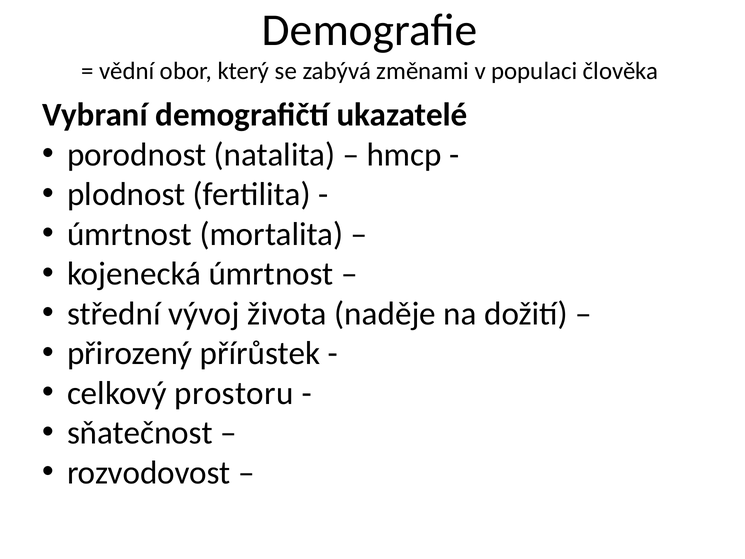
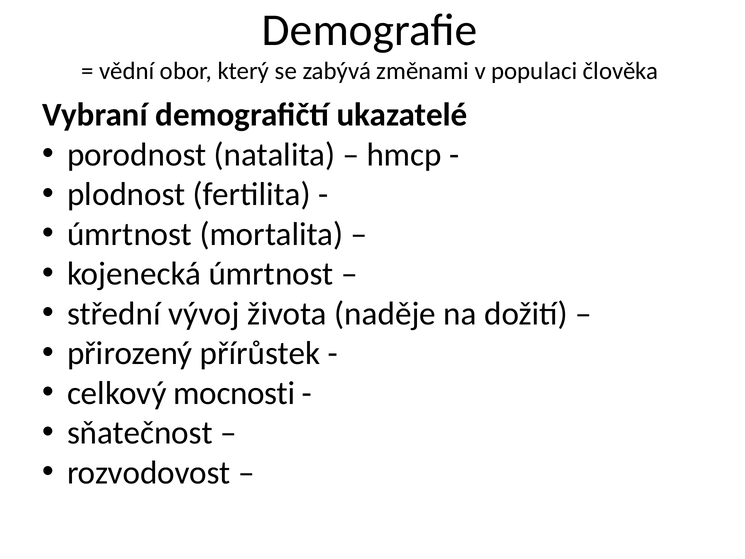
prostoru: prostoru -> mocnosti
